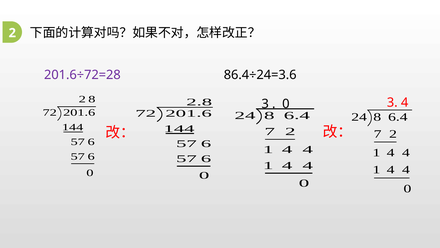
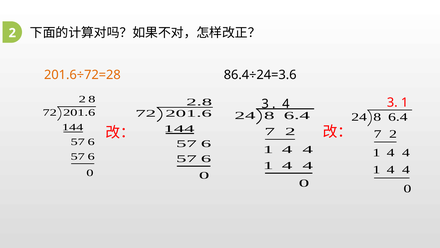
201.6÷72=28 colour: purple -> orange
3 4: 4 -> 1
0 at (286, 104): 0 -> 4
